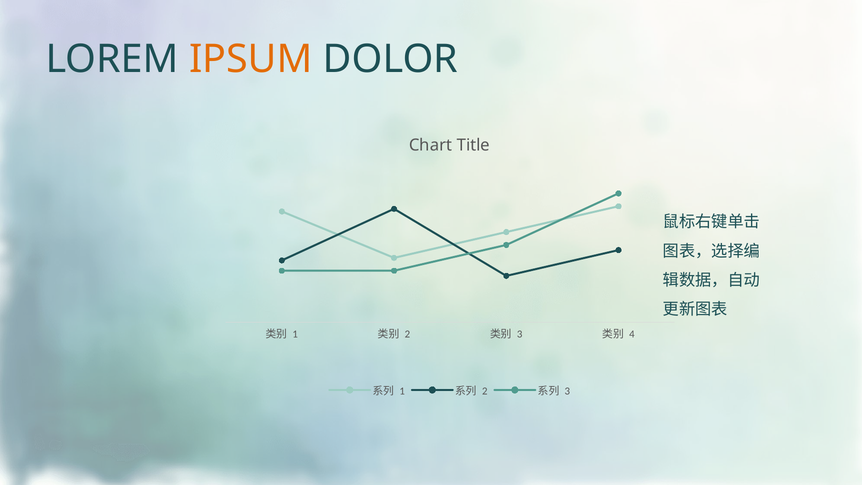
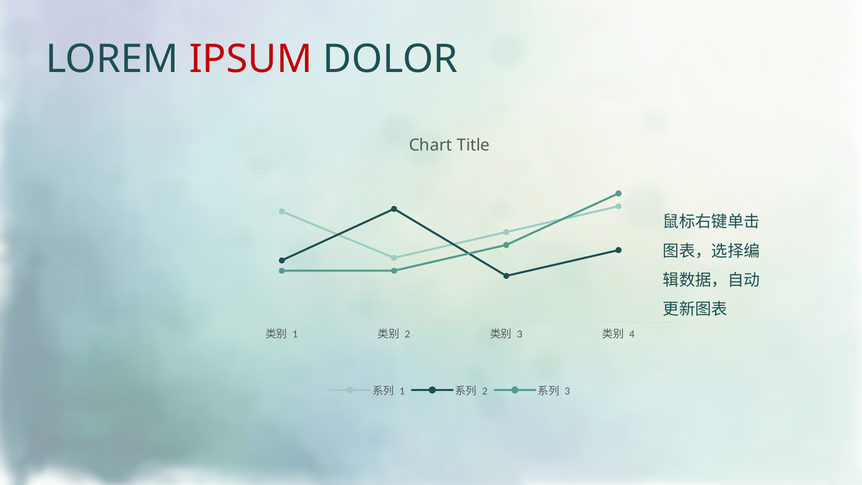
IPSUM colour: orange -> red
